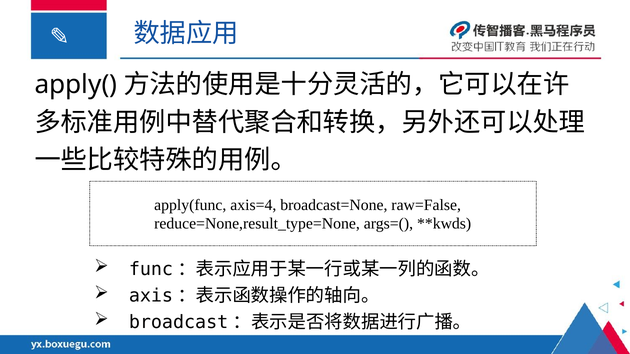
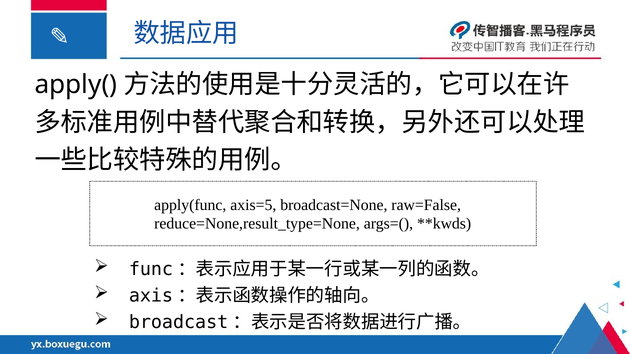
axis=4: axis=4 -> axis=5
